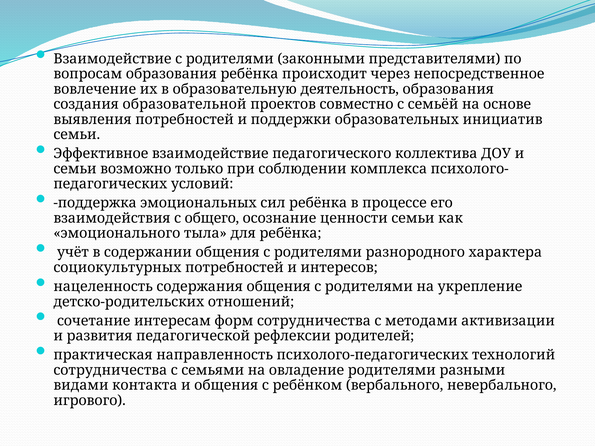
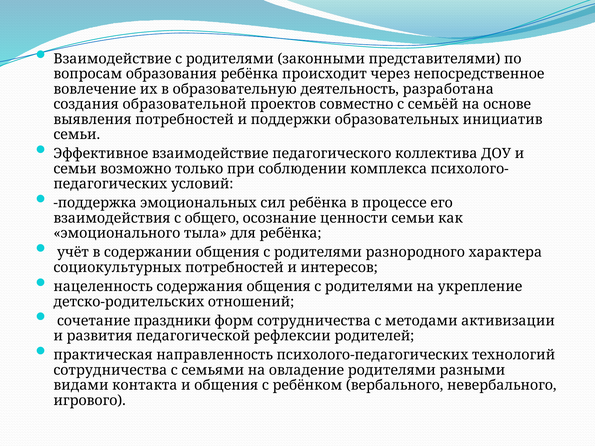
деятельность образования: образования -> разработана
интересам: интересам -> праздники
